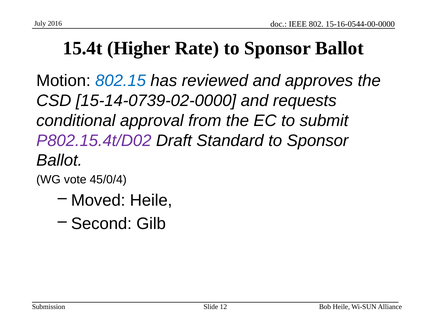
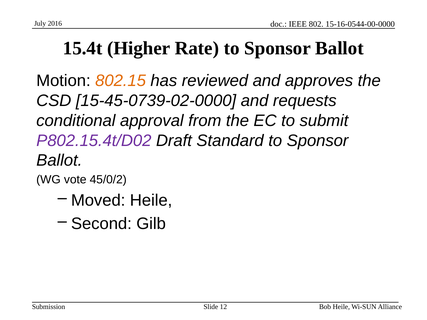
802.15 colour: blue -> orange
15-14-0739-02-0000: 15-14-0739-02-0000 -> 15-45-0739-02-0000
45/0/4: 45/0/4 -> 45/0/2
